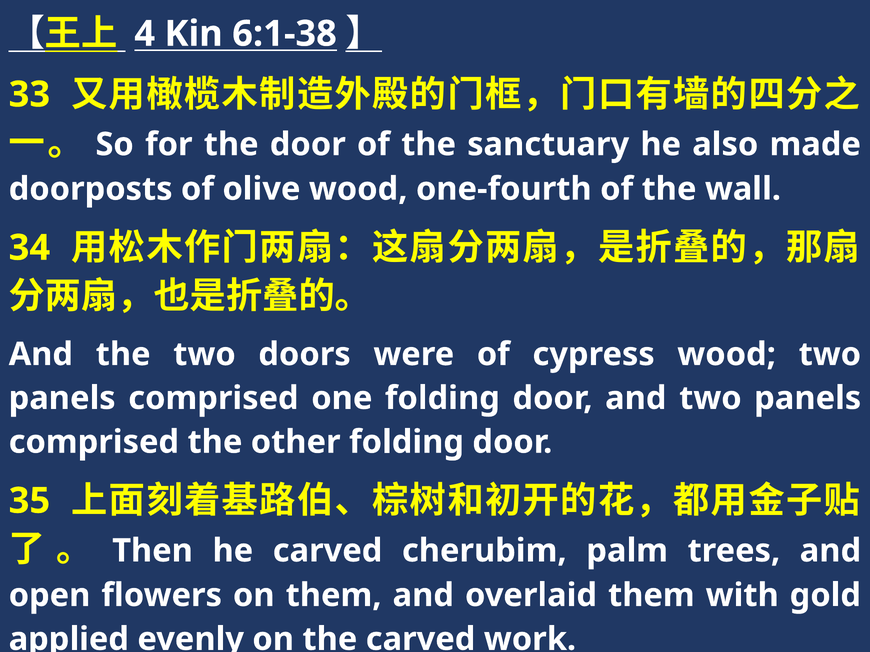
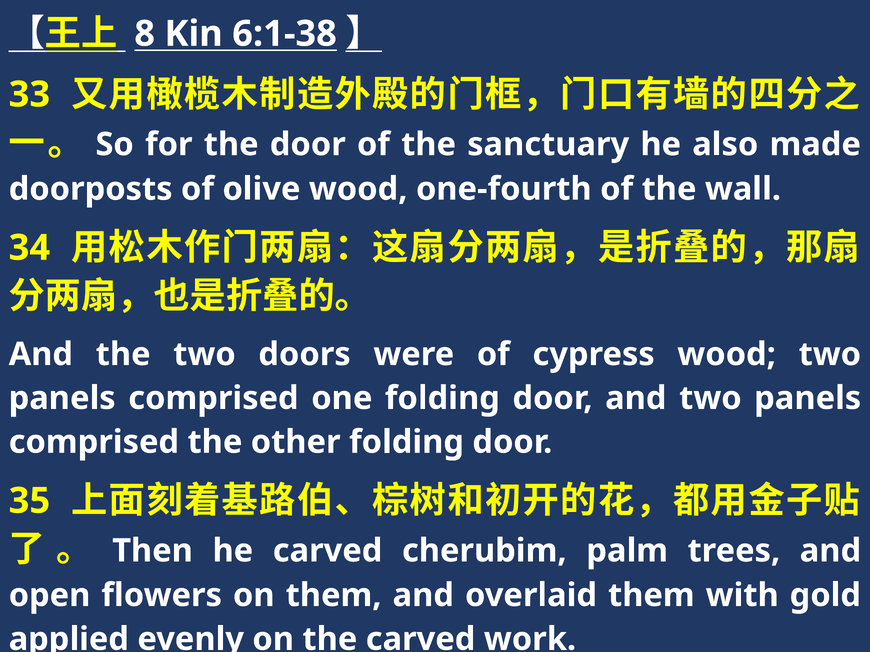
4: 4 -> 8
